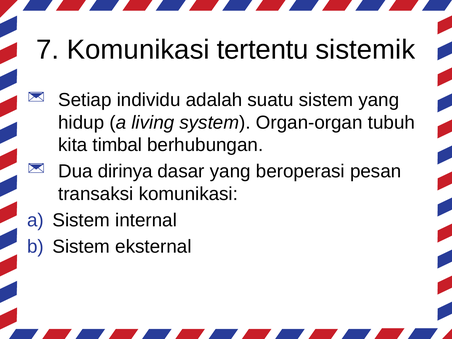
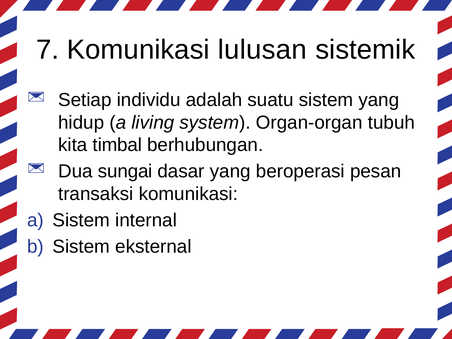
tertentu: tertentu -> lulusan
dirinya: dirinya -> sungai
